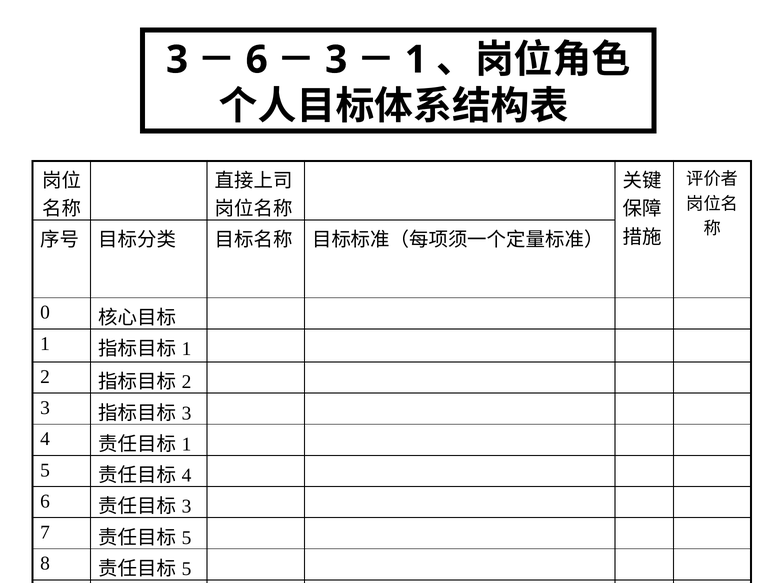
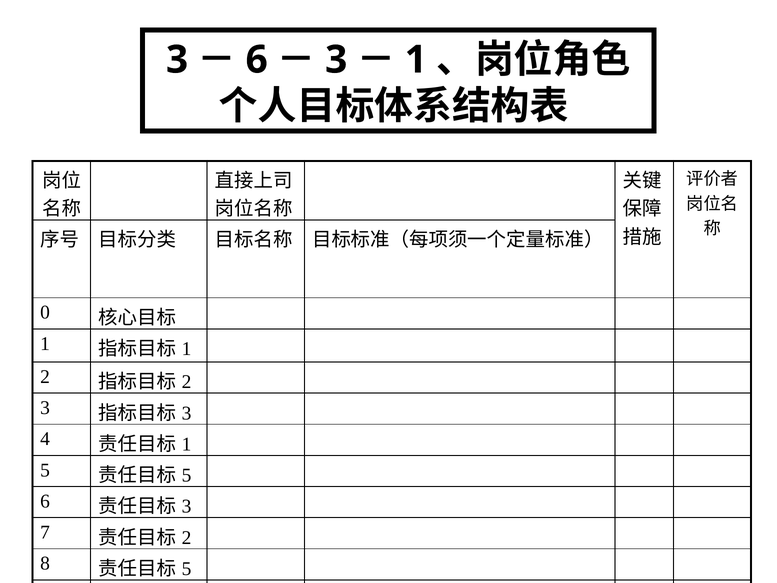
4 at (187, 475): 4 -> 5
5 at (187, 537): 5 -> 2
